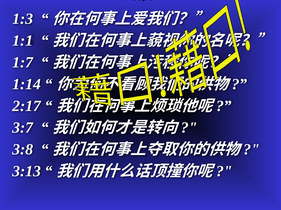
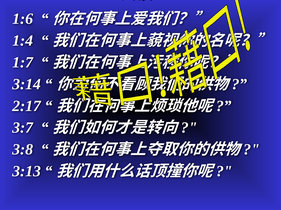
1:3: 1:3 -> 1:6
1:1: 1:1 -> 1:4
1:14: 1:14 -> 3:14
